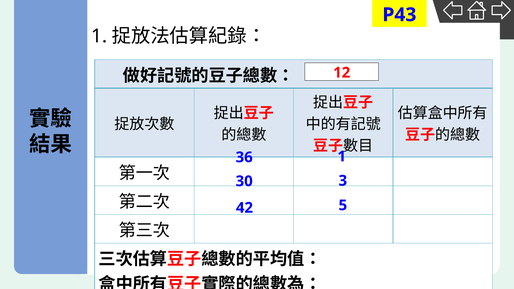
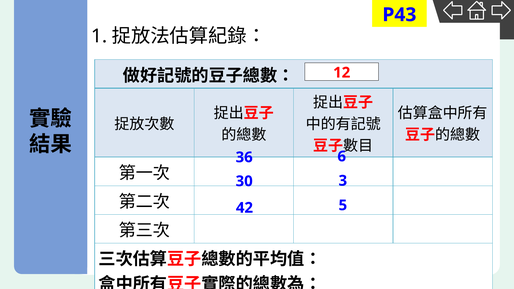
36 1: 1 -> 6
